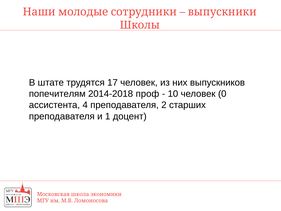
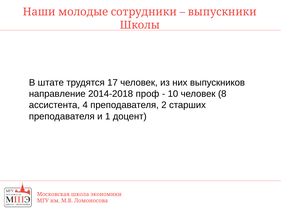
попечителям: попечителям -> направление
0: 0 -> 8
